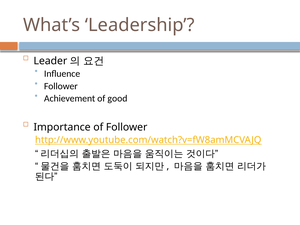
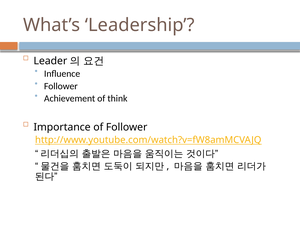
good: good -> think
